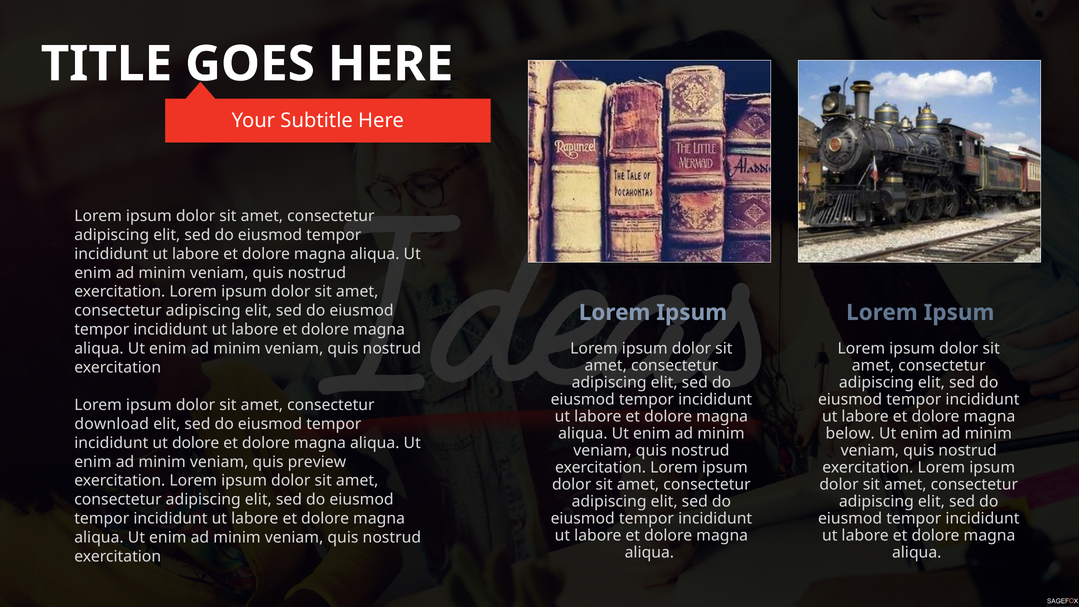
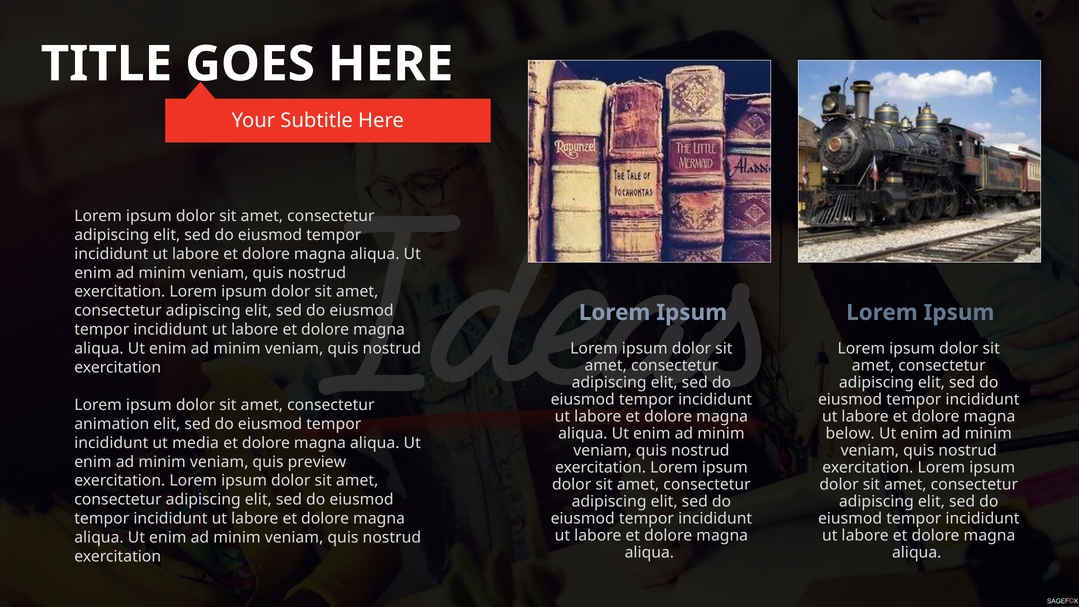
download: download -> animation
ut dolore: dolore -> media
